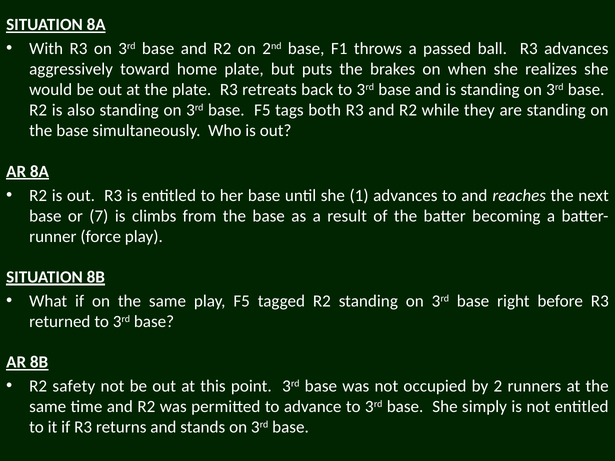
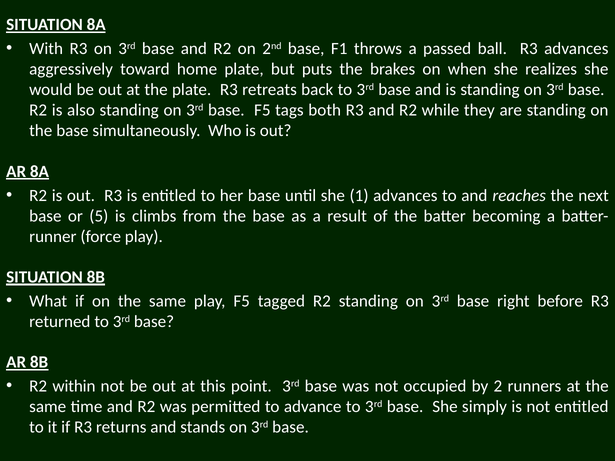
7: 7 -> 5
safety: safety -> within
